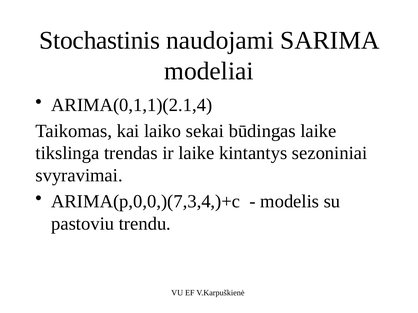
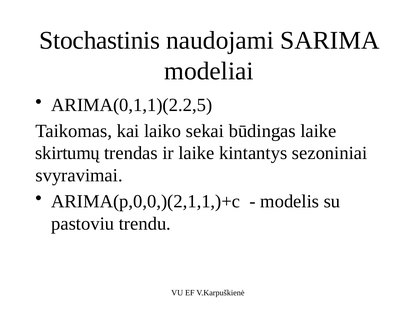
ARIMA(0,1,1)(2.1,4: ARIMA(0,1,1)(2.1,4 -> ARIMA(0,1,1)(2.2,5
tikslinga: tikslinga -> skirtumų
ARIMA(p,0,0,)(7,3,4,)+c: ARIMA(p,0,0,)(7,3,4,)+c -> ARIMA(p,0,0,)(2,1,1,)+c
